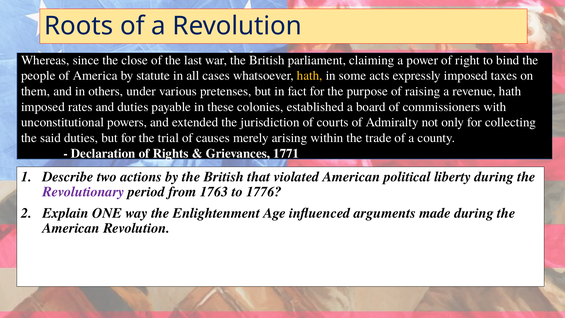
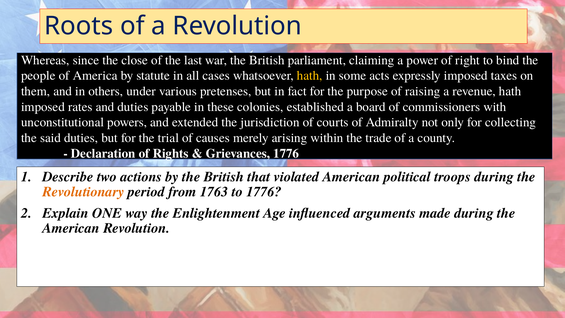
Grievances 1771: 1771 -> 1776
liberty: liberty -> troops
Revolutionary colour: purple -> orange
